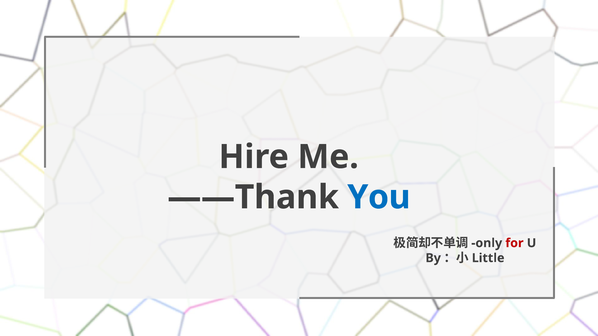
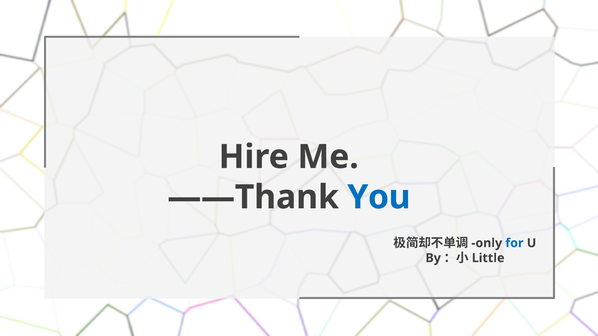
for colour: red -> blue
